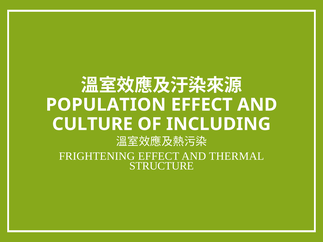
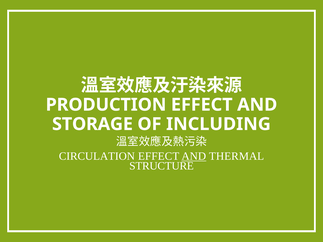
POPULATION: POPULATION -> PRODUCTION
CULTURE: CULTURE -> STORAGE
FRIGHTENING: FRIGHTENING -> CIRCULATION
AND at (194, 156) underline: none -> present
